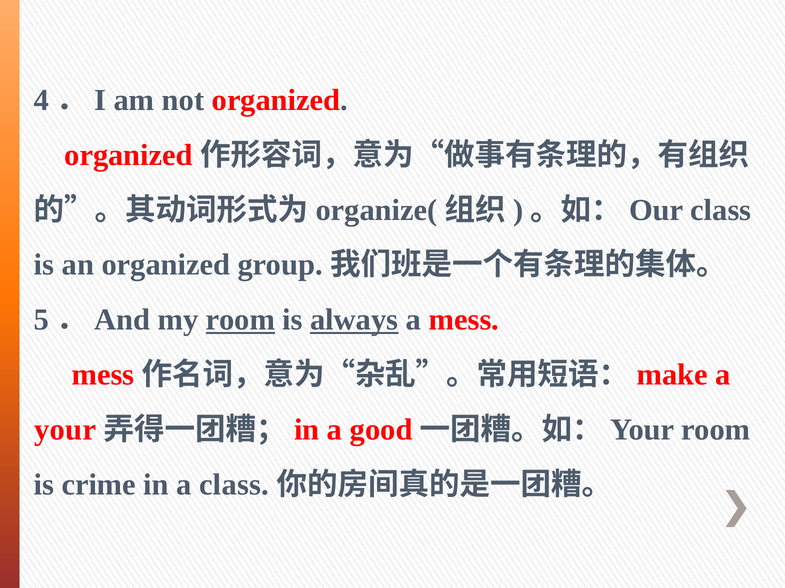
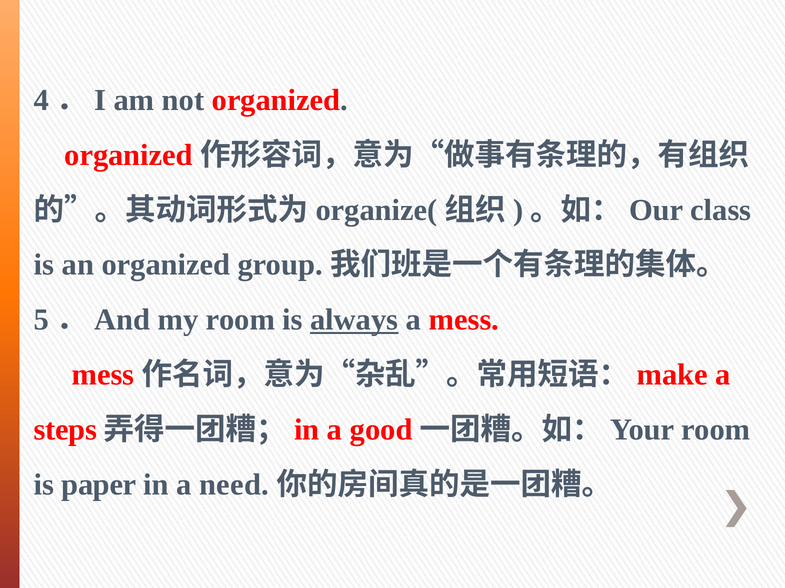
room at (240, 320) underline: present -> none
your at (65, 430): your -> steps
crime: crime -> paper
a class: class -> need
